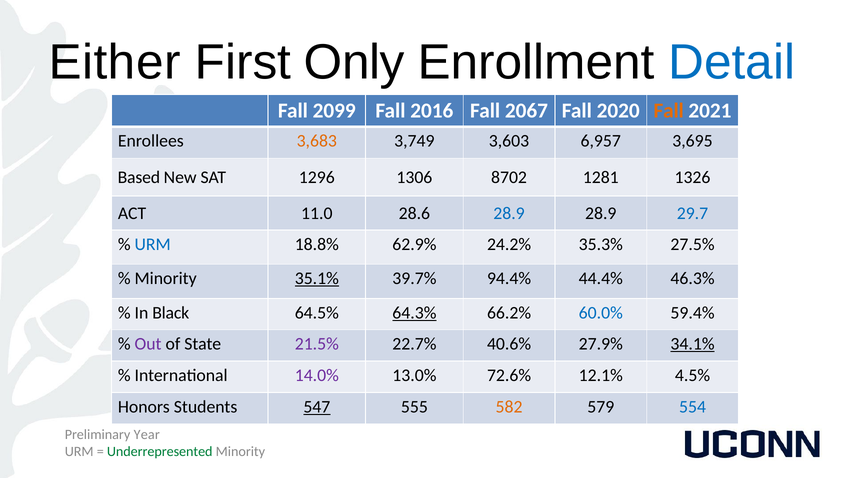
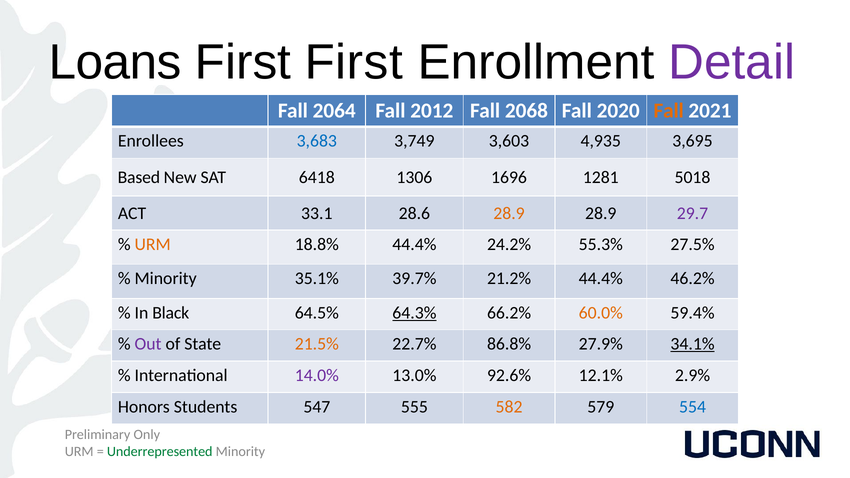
Either: Either -> Loans
First Only: Only -> First
Detail colour: blue -> purple
2099: 2099 -> 2064
2016: 2016 -> 2012
2067: 2067 -> 2068
3,683 colour: orange -> blue
6,957: 6,957 -> 4,935
1296: 1296 -> 6418
8702: 8702 -> 1696
1326: 1326 -> 5018
11.0: 11.0 -> 33.1
28.9 at (509, 213) colour: blue -> orange
29.7 colour: blue -> purple
URM at (153, 244) colour: blue -> orange
18.8% 62.9%: 62.9% -> 44.4%
35.3%: 35.3% -> 55.3%
35.1% underline: present -> none
94.4%: 94.4% -> 21.2%
46.3%: 46.3% -> 46.2%
60.0% colour: blue -> orange
21.5% colour: purple -> orange
40.6%: 40.6% -> 86.8%
72.6%: 72.6% -> 92.6%
4.5%: 4.5% -> 2.9%
547 underline: present -> none
Year: Year -> Only
